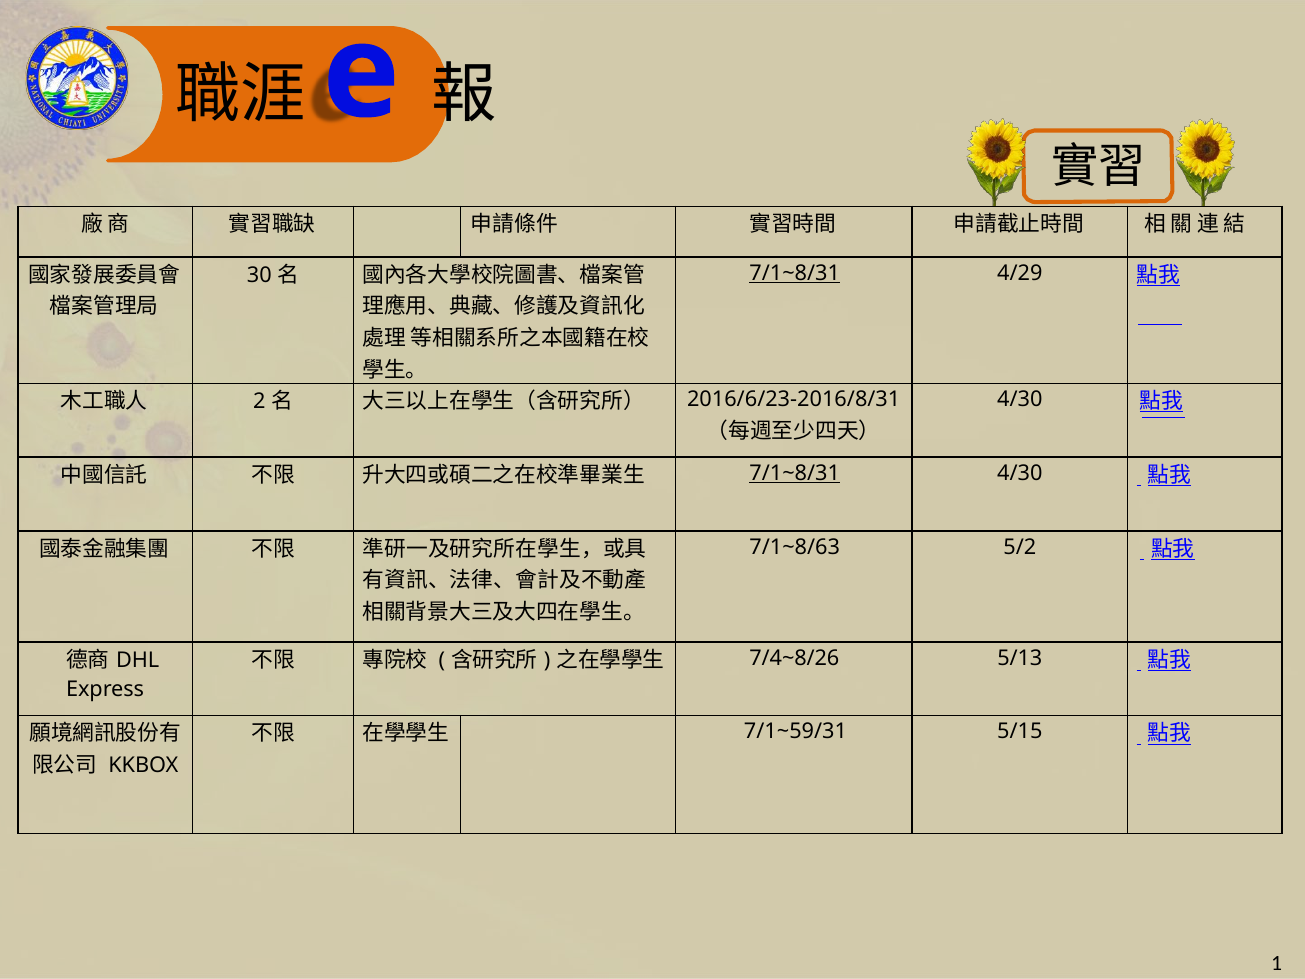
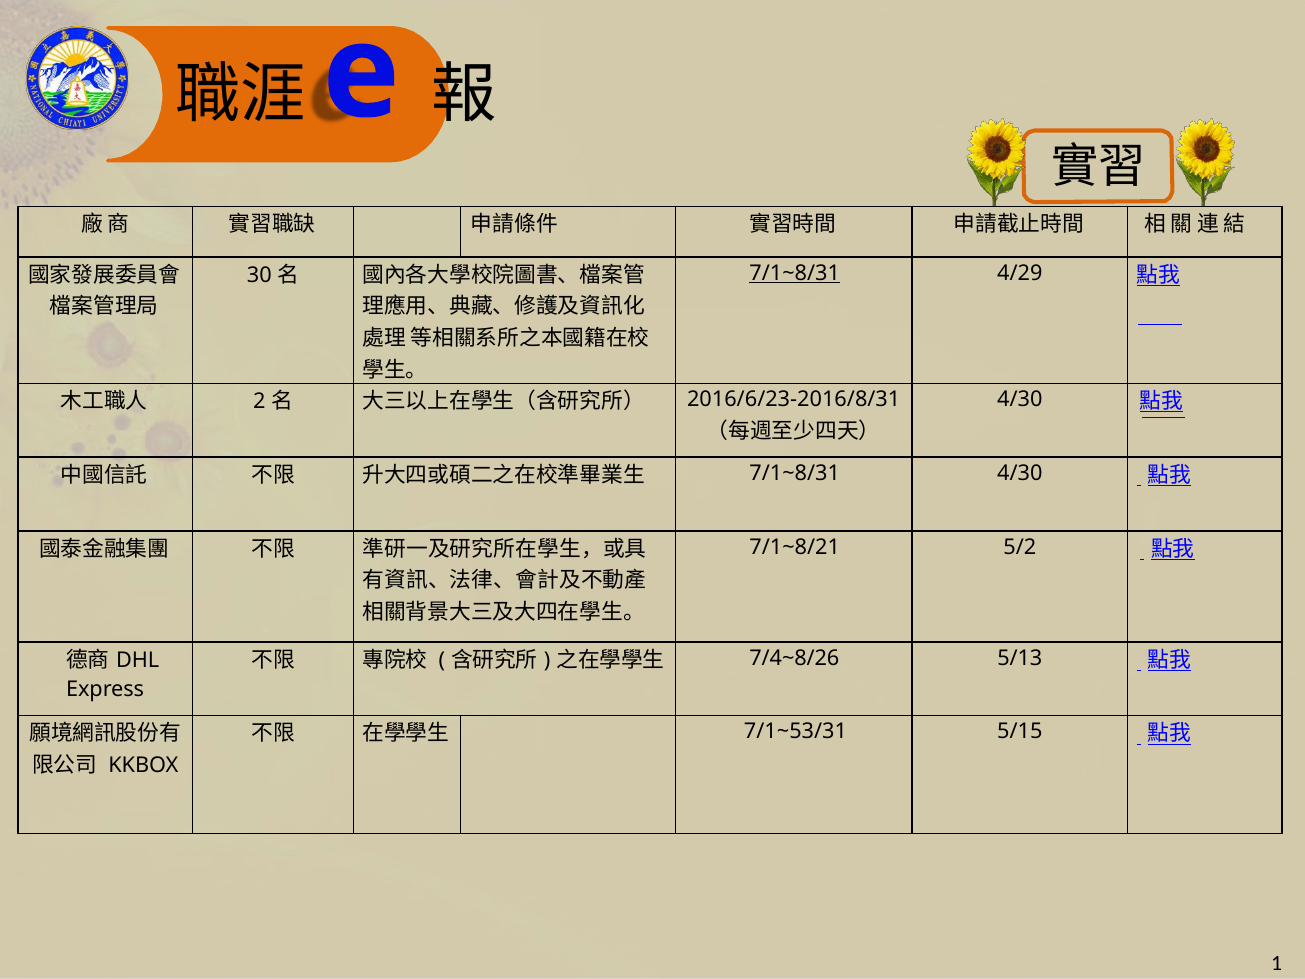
7/1~8/31 at (795, 473) underline: present -> none
7/1~8/63: 7/1~8/63 -> 7/1~8/21
7/1~59/31: 7/1~59/31 -> 7/1~53/31
